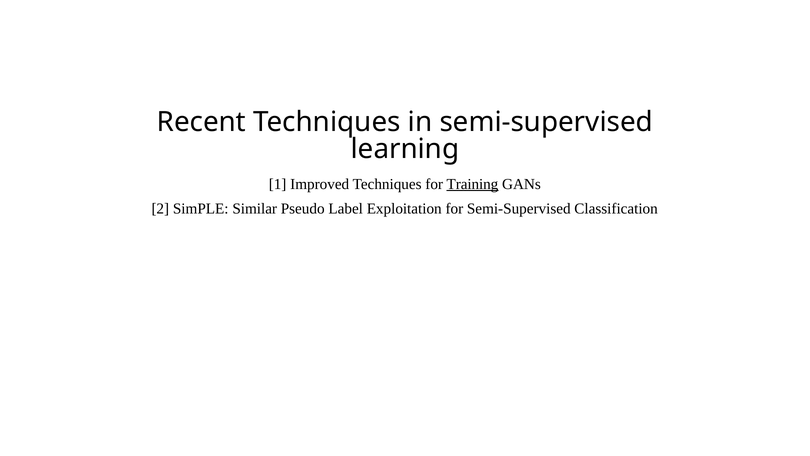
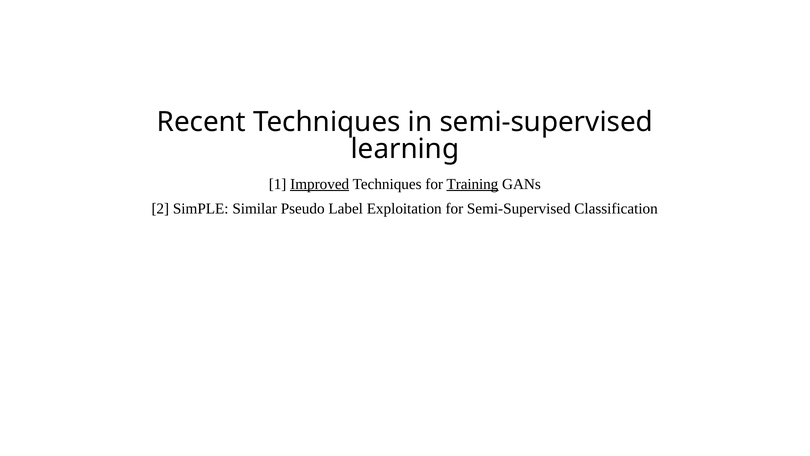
Improved underline: none -> present
